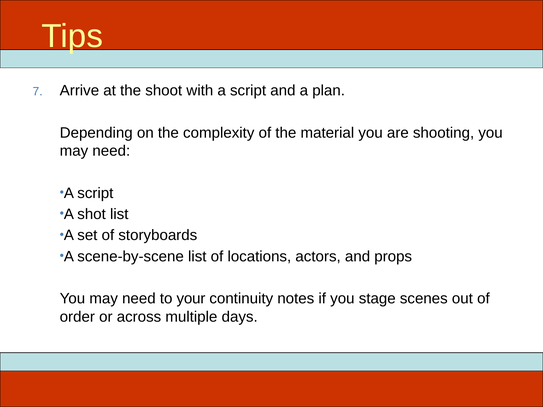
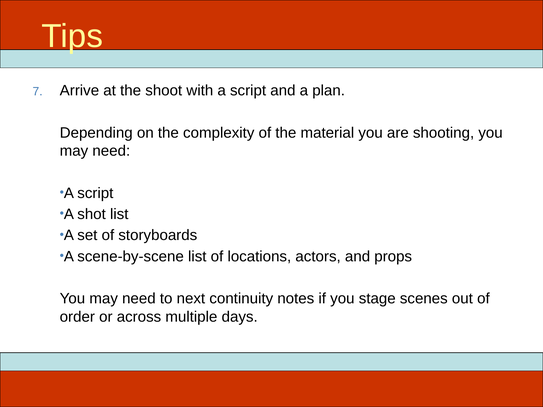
your: your -> next
